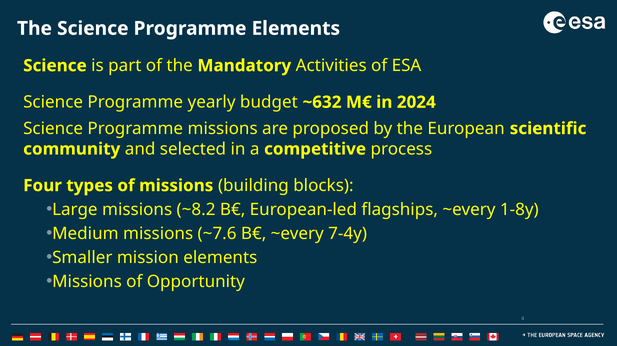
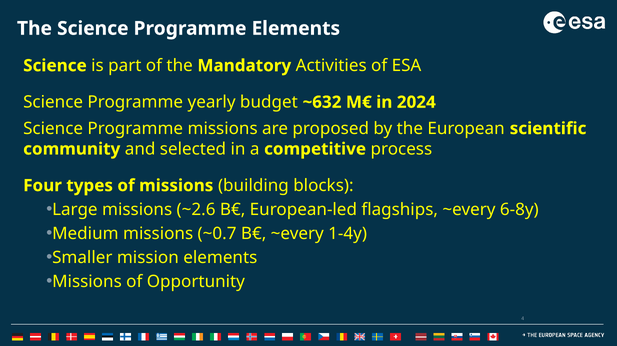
~8.2: ~8.2 -> ~2.6
1-8y: 1-8y -> 6-8y
~7.6: ~7.6 -> ~0.7
7-4y: 7-4y -> 1-4y
